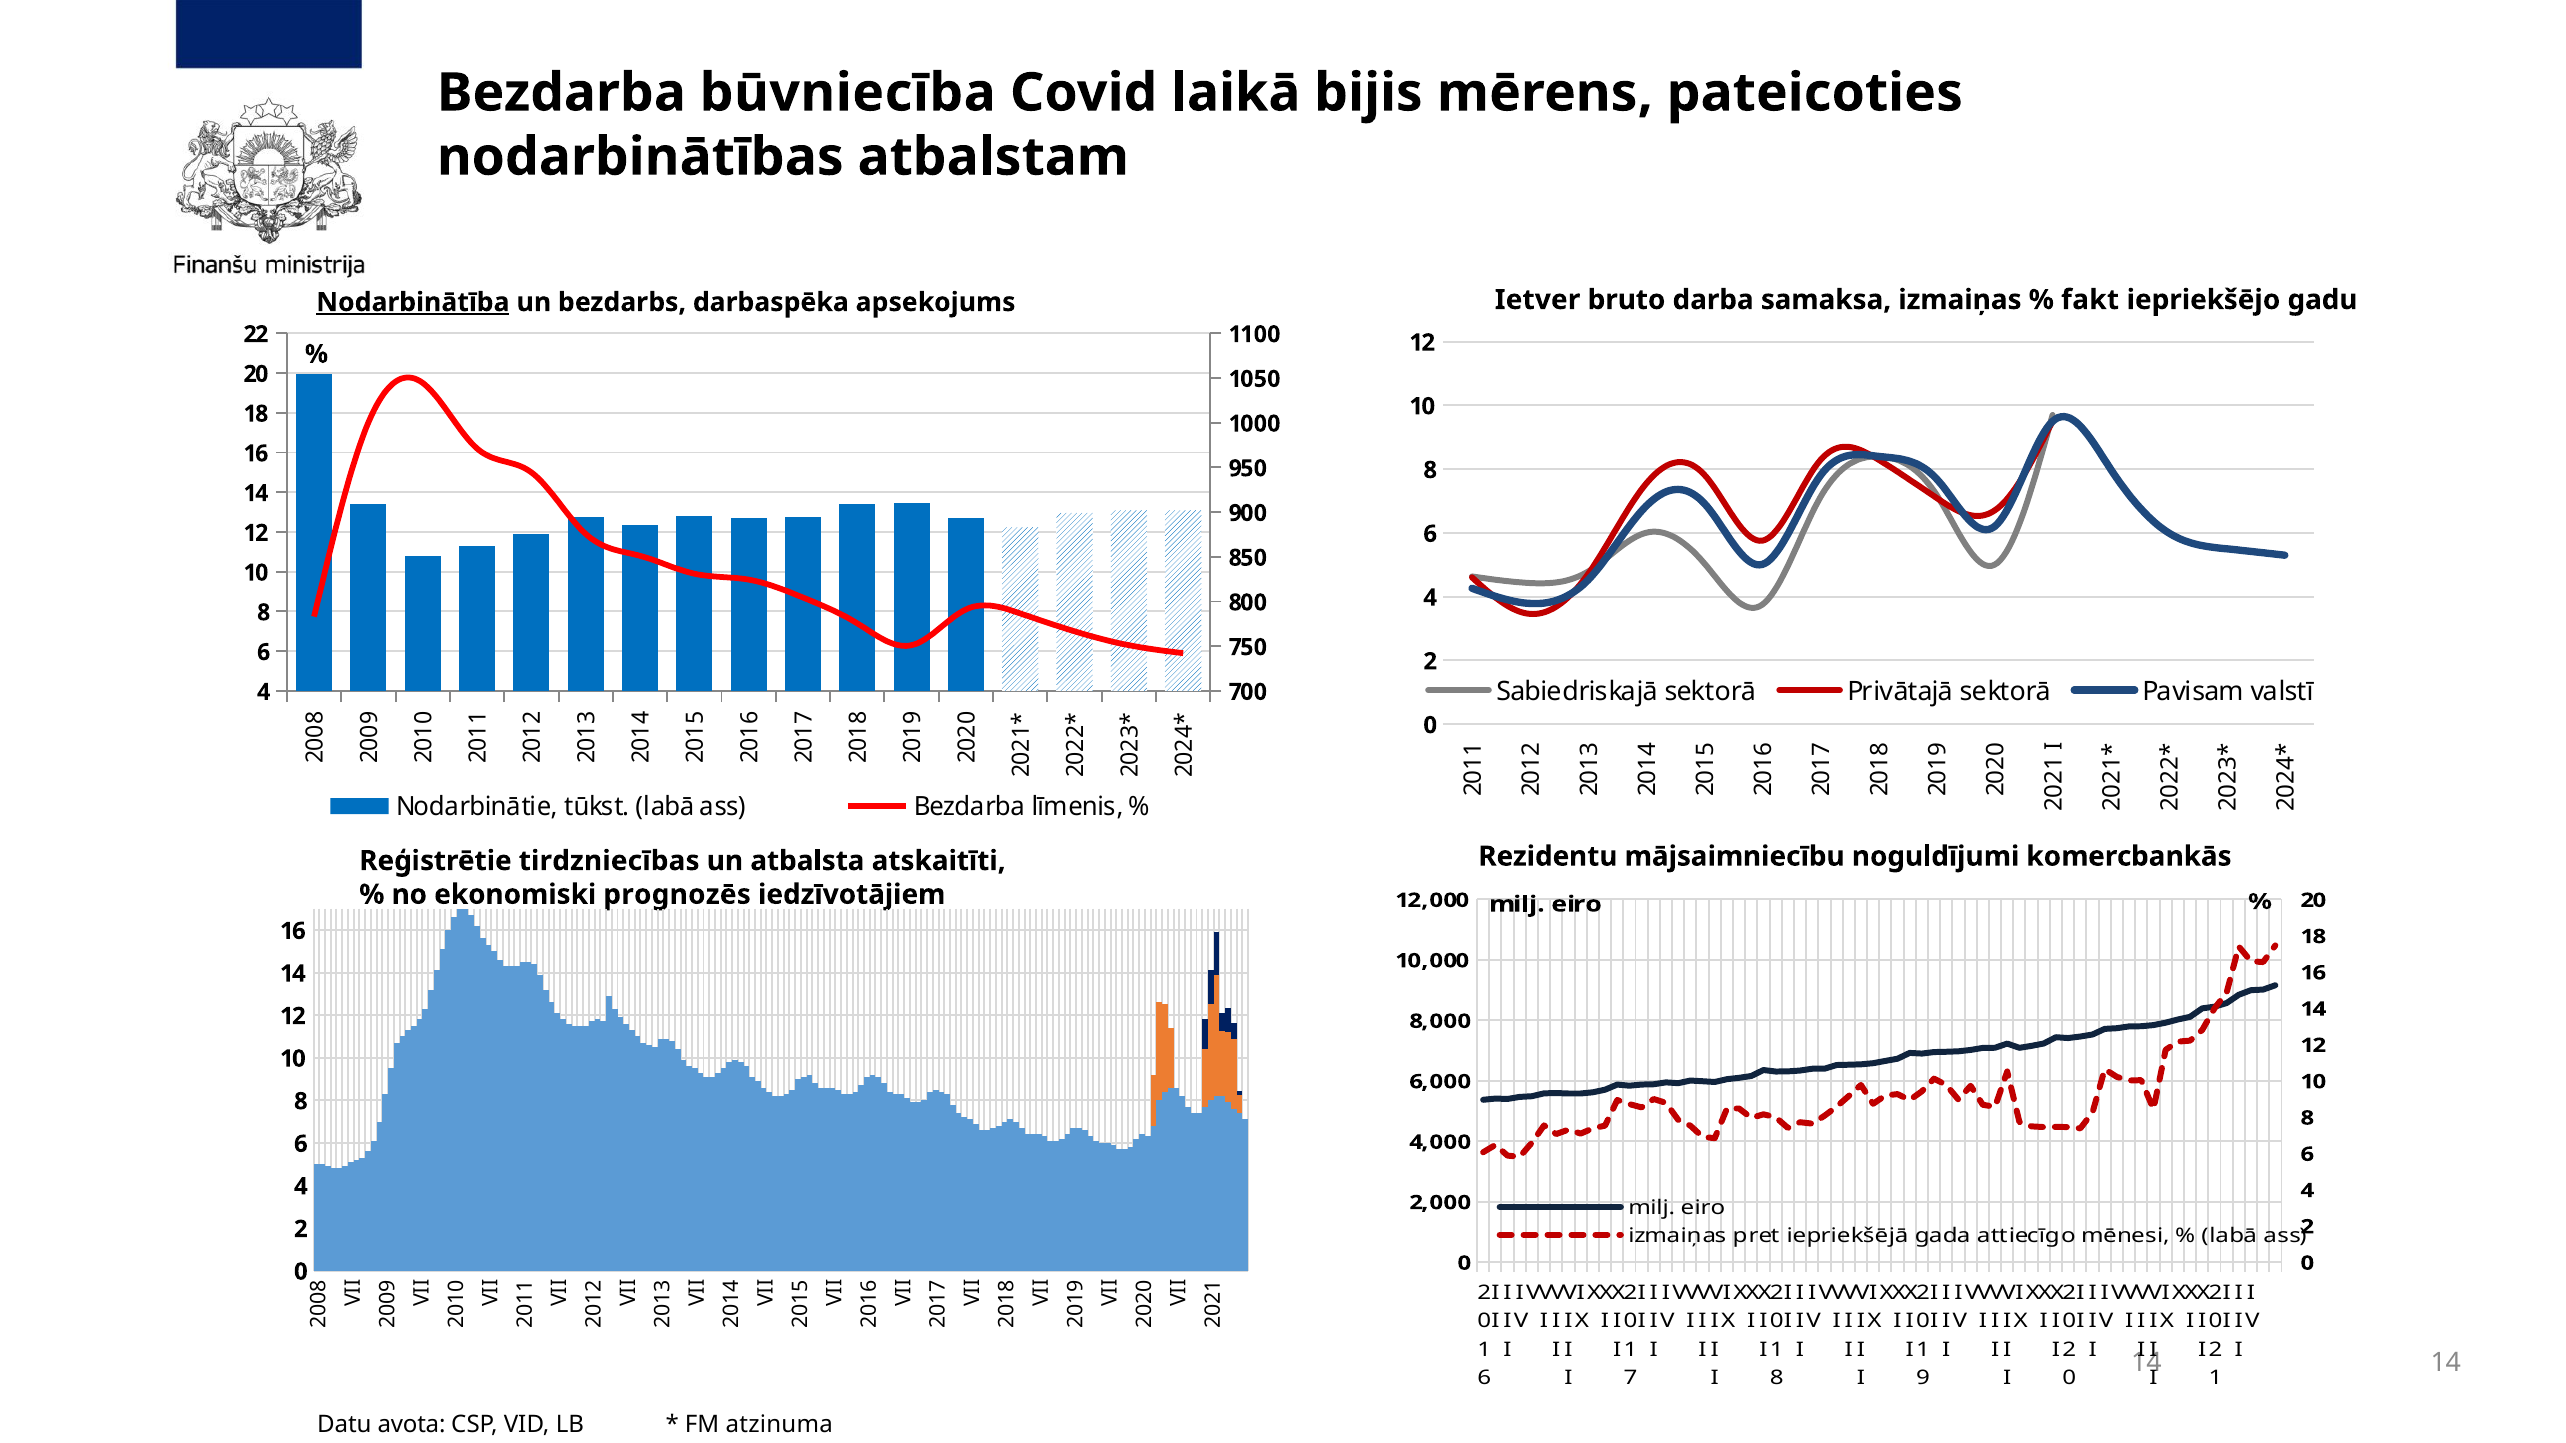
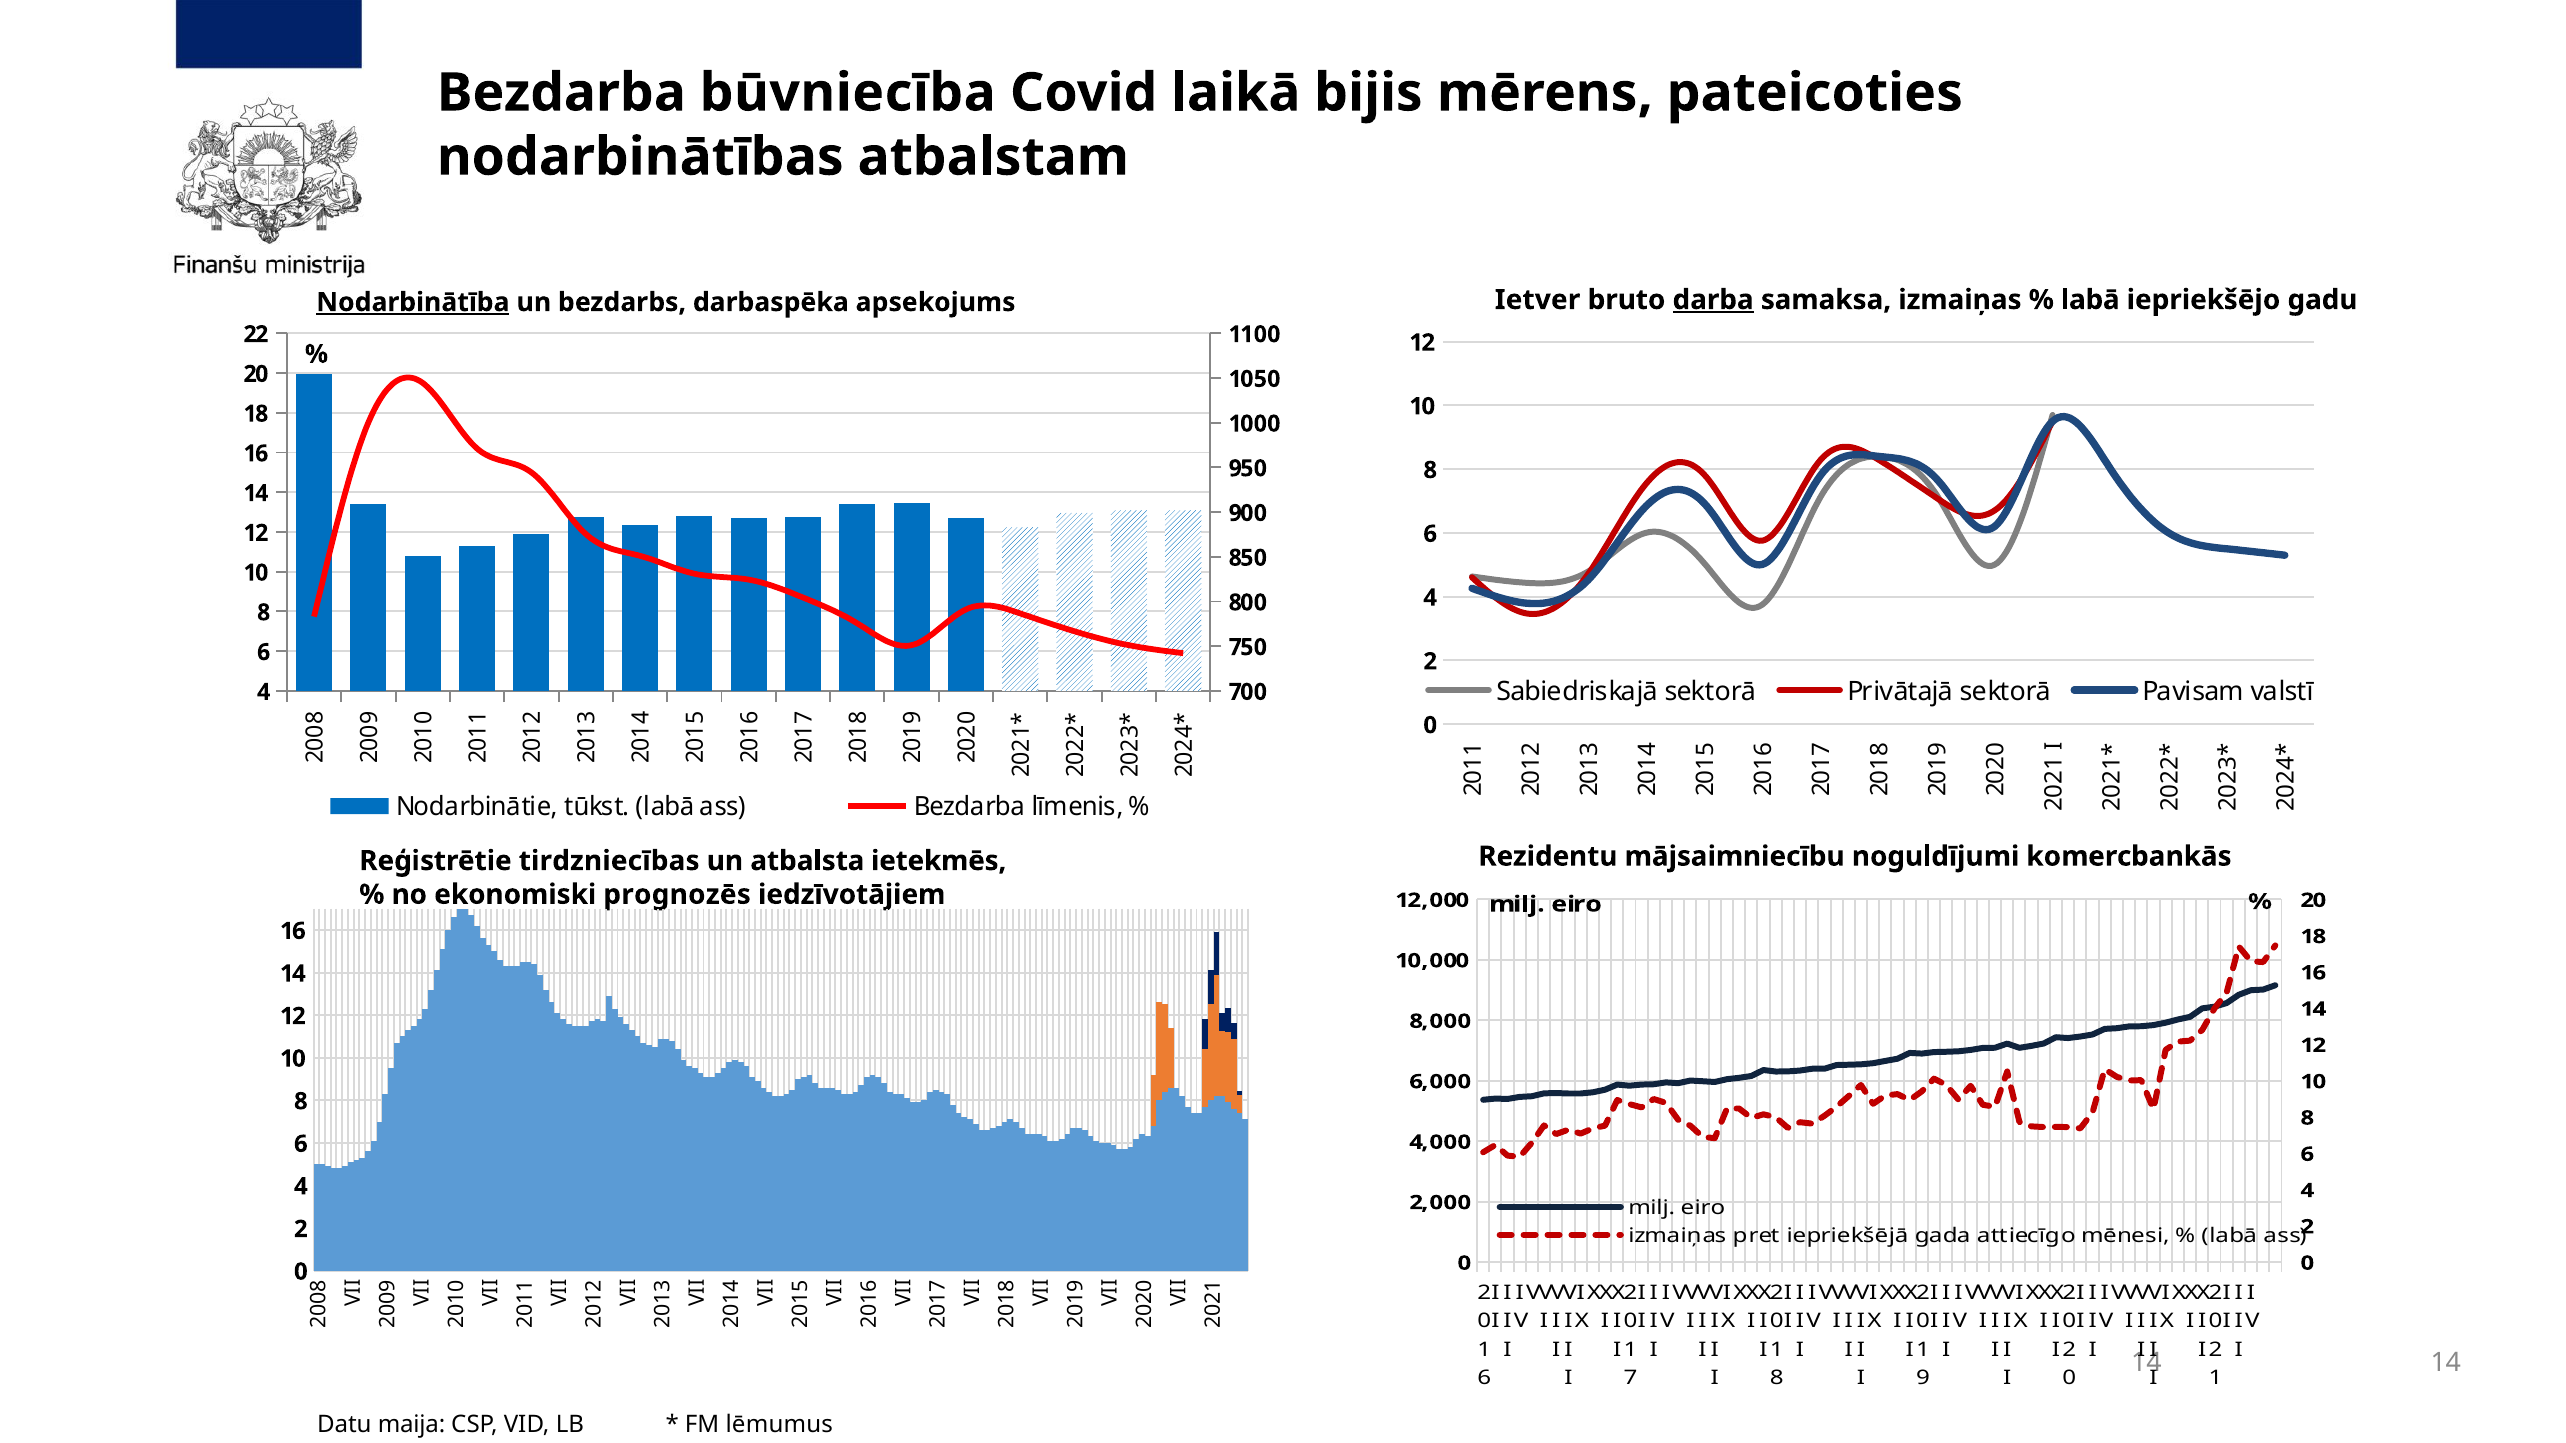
darba underline: none -> present
fakt at (2090, 300): fakt -> labā
atskaitīti: atskaitīti -> ietekmēs
avota: avota -> maija
atzinuma: atzinuma -> lēmumus
